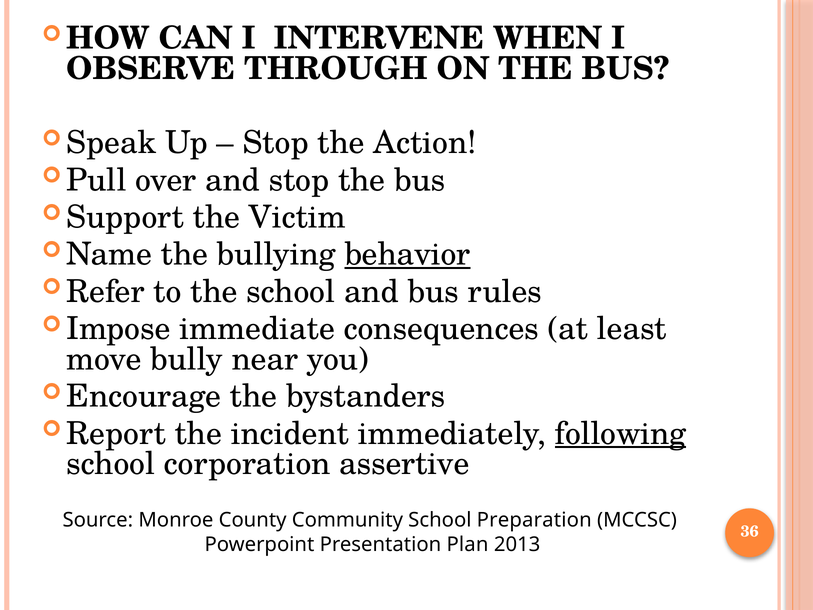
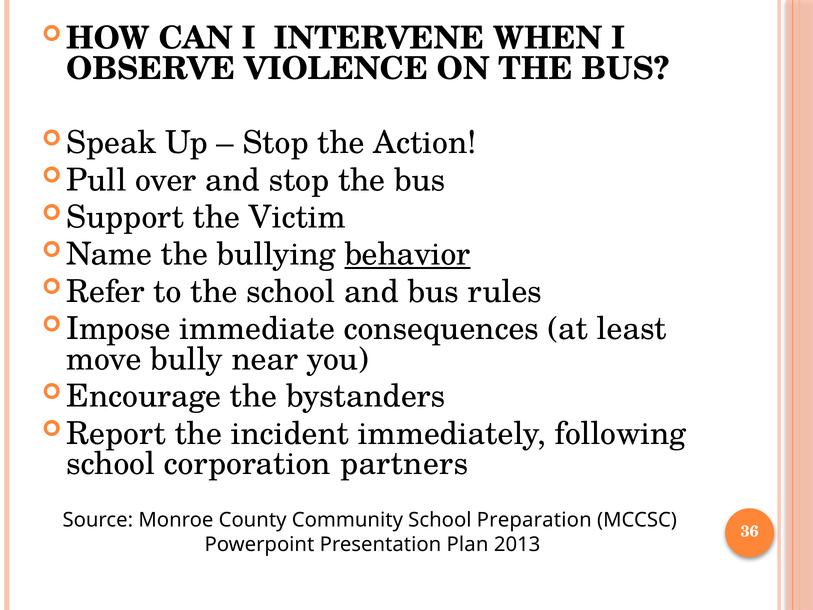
THROUGH: THROUGH -> VIOLENCE
following underline: present -> none
assertive: assertive -> partners
